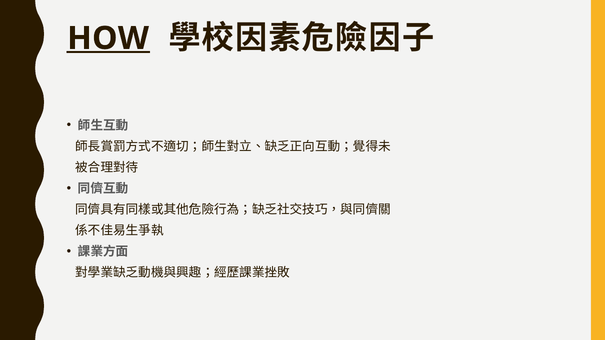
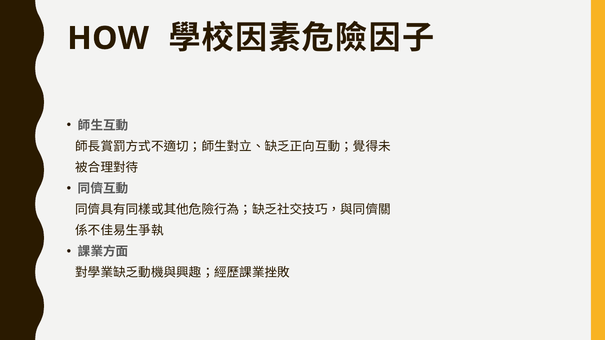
HOW underline: present -> none
